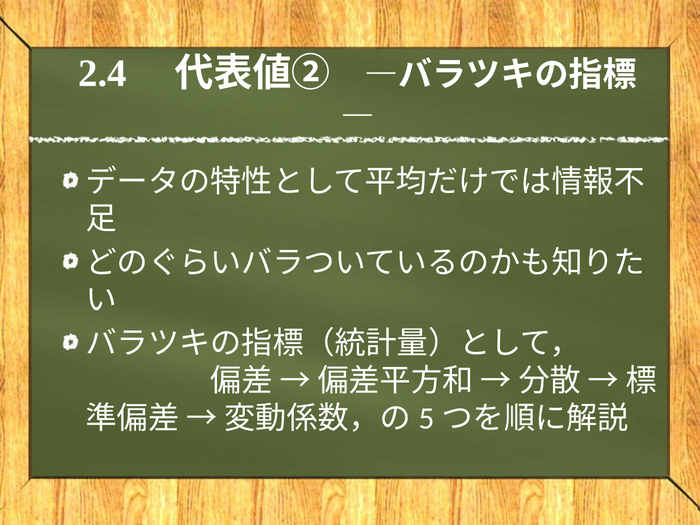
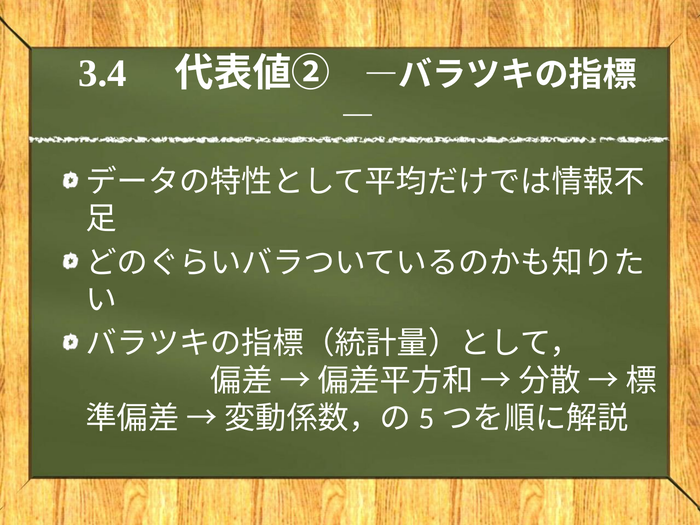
2.4: 2.4 -> 3.4
